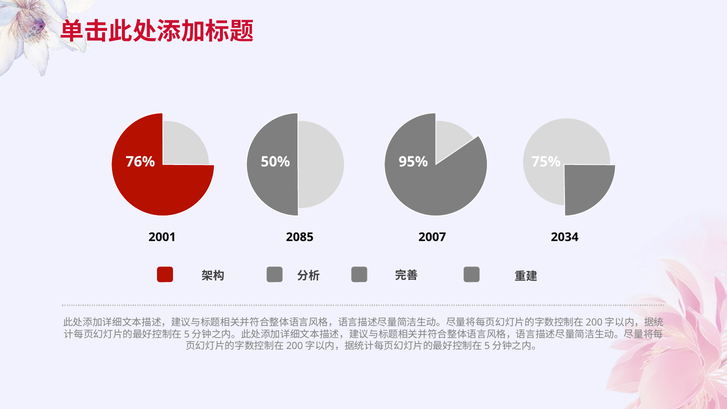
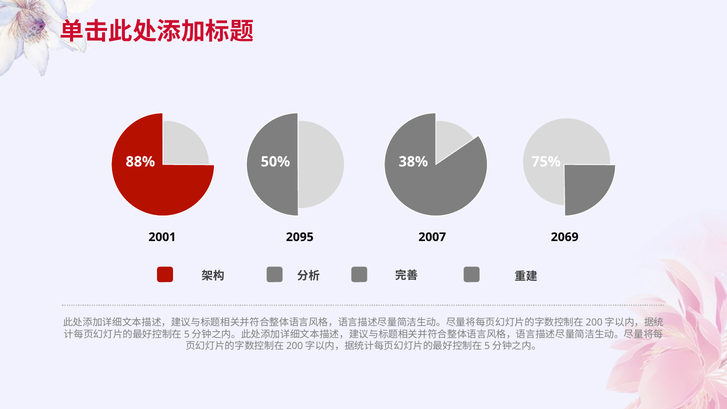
76%: 76% -> 88%
95%: 95% -> 38%
2085: 2085 -> 2095
2034: 2034 -> 2069
